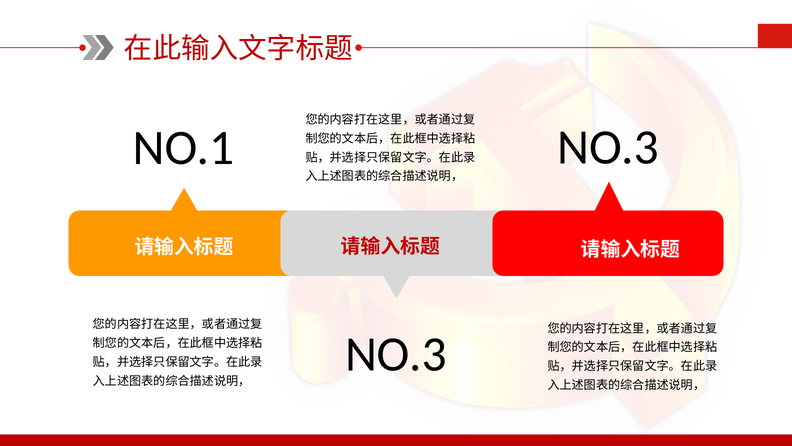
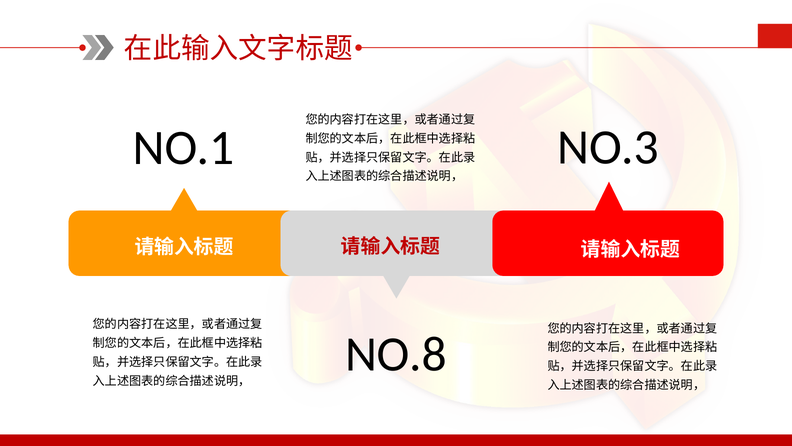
NO.3 at (396, 354): NO.3 -> NO.8
